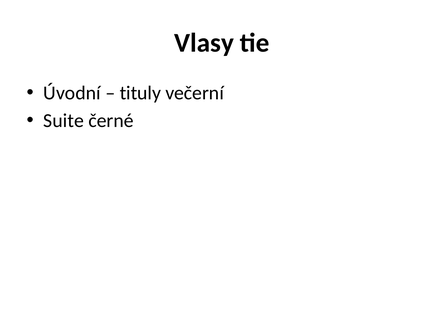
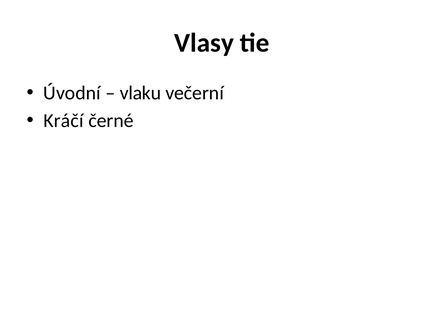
tituly: tituly -> vlaku
Suite: Suite -> Kráčí
